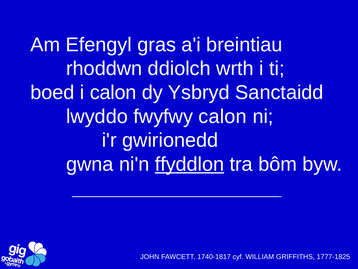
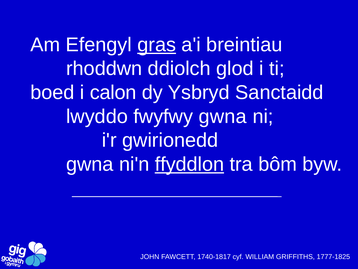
gras underline: none -> present
wrth: wrth -> glod
fwyfwy calon: calon -> gwna
